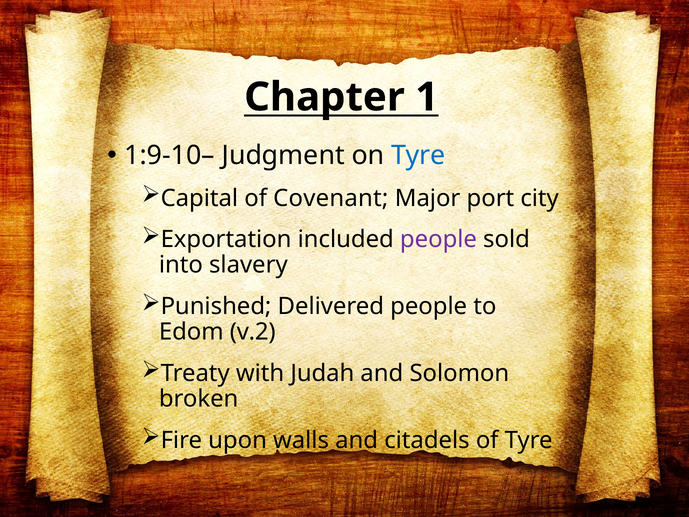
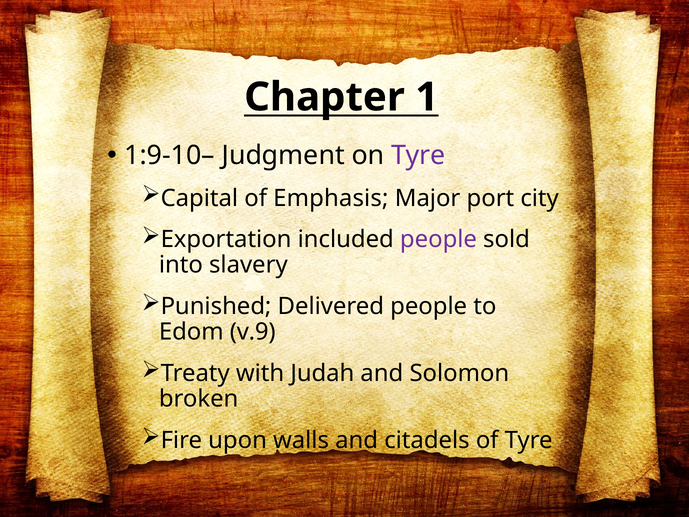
Tyre at (418, 155) colour: blue -> purple
Covenant: Covenant -> Emphasis
v.2: v.2 -> v.9
